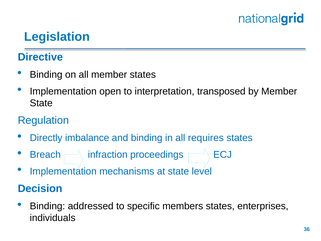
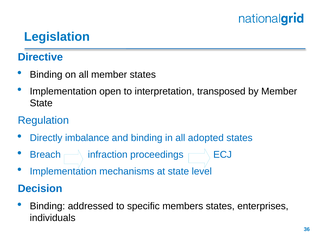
requires: requires -> adopted
